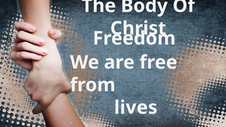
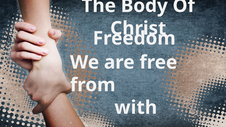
lives: lives -> with
